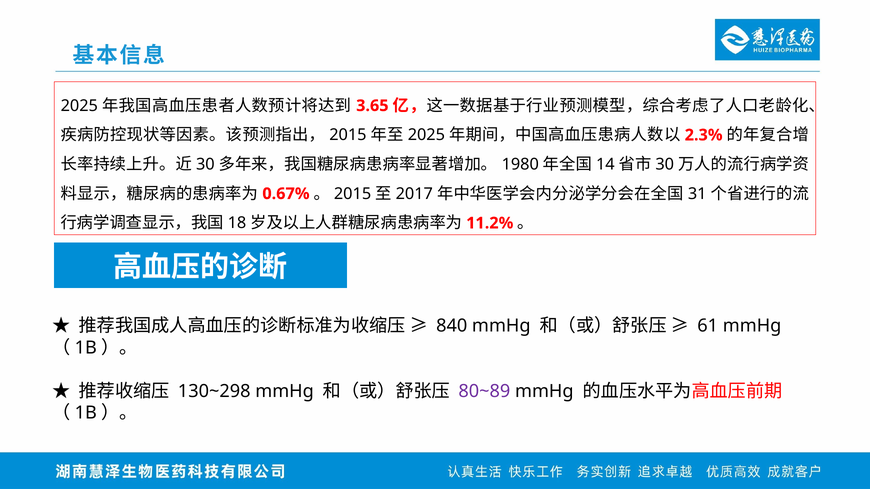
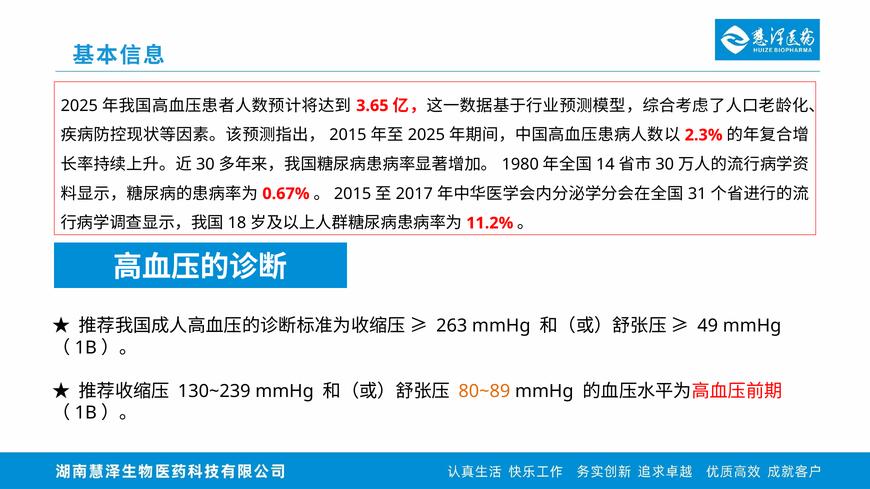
840: 840 -> 263
61: 61 -> 49
130~298: 130~298 -> 130~239
80~89 colour: purple -> orange
